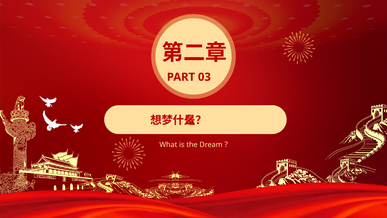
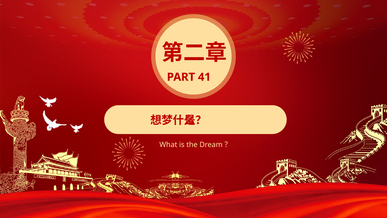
03: 03 -> 41
